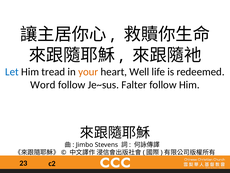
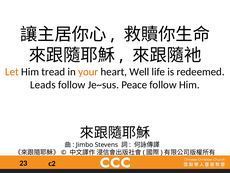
Let colour: blue -> orange
Word: Word -> Leads
Falter: Falter -> Peace
